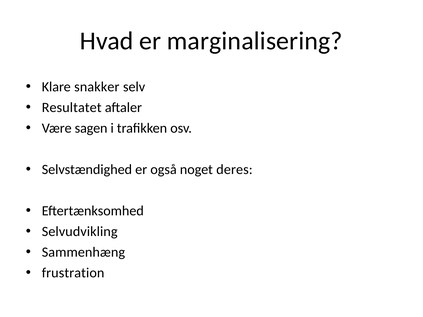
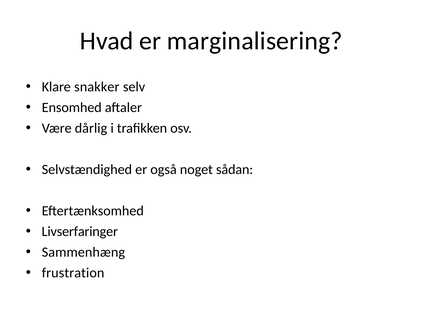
Resultatet: Resultatet -> Ensomhed
sagen: sagen -> dårlig
deres: deres -> sådan
Selvudvikling: Selvudvikling -> Livserfaringer
